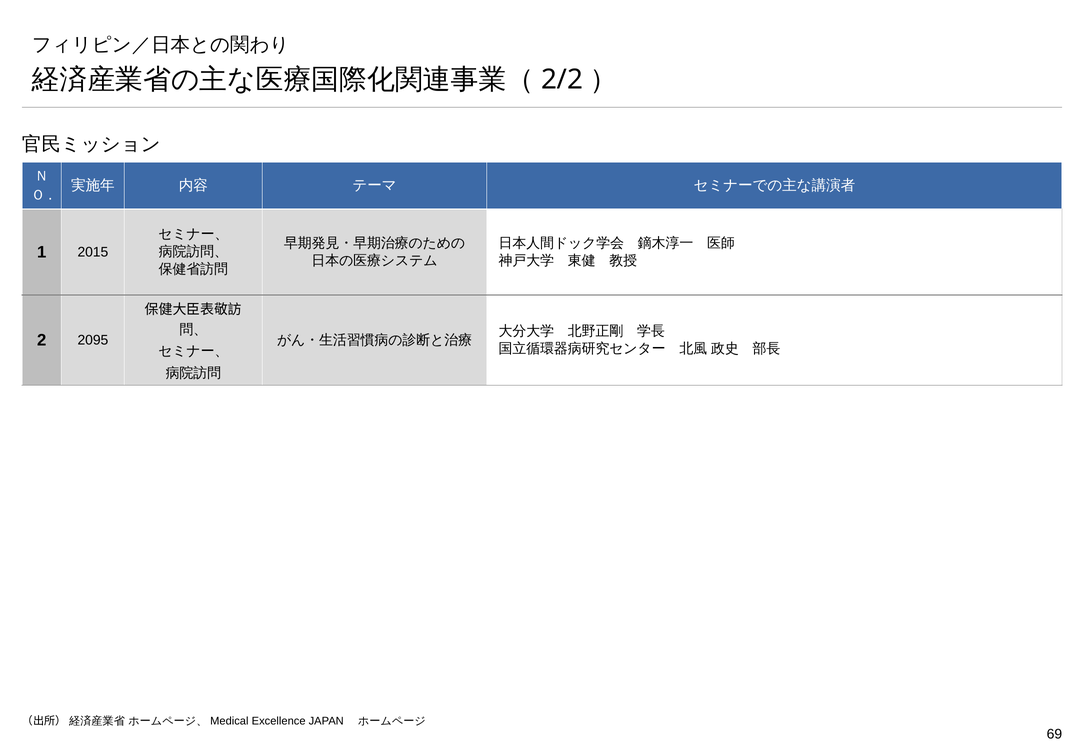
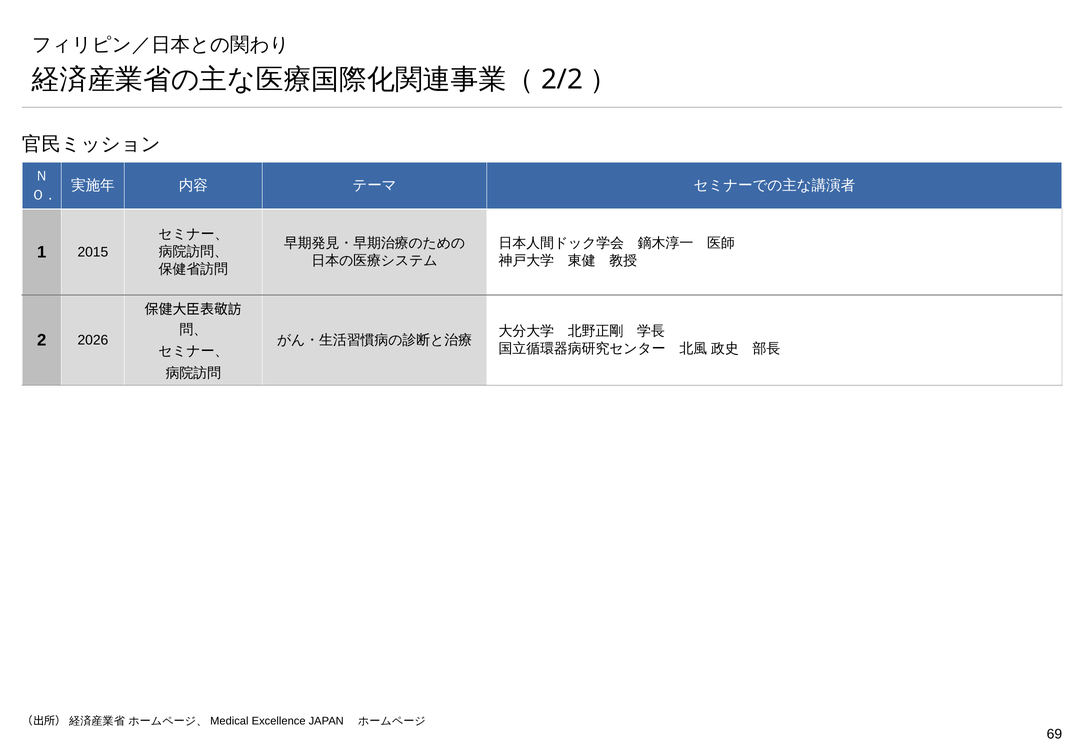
2095: 2095 -> 2026
